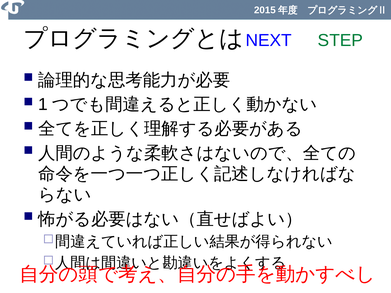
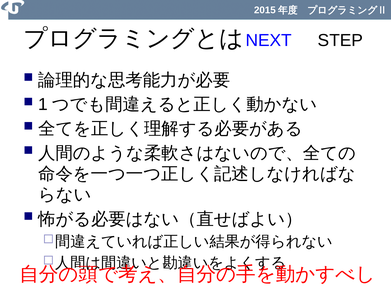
STEP colour: green -> black
